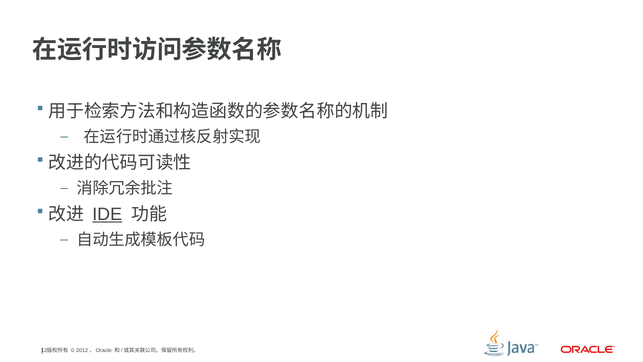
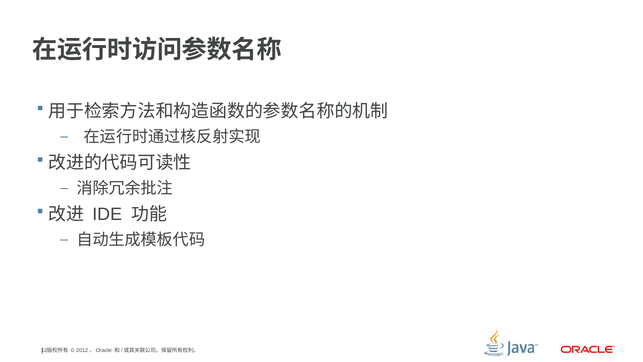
IDE underline: present -> none
